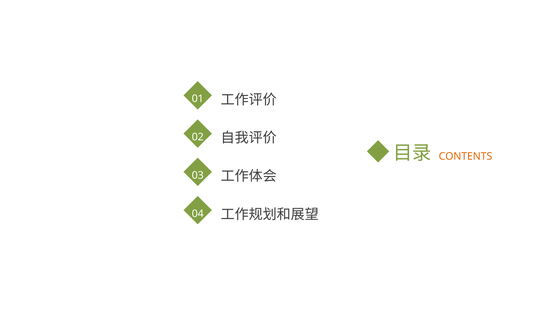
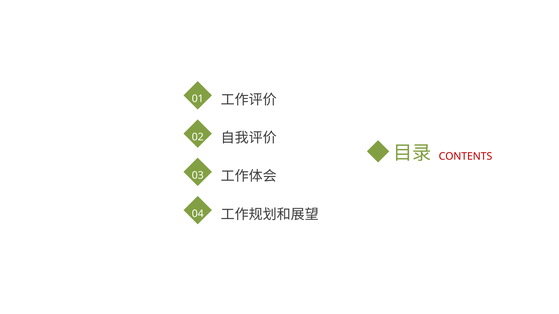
CONTENTS colour: orange -> red
